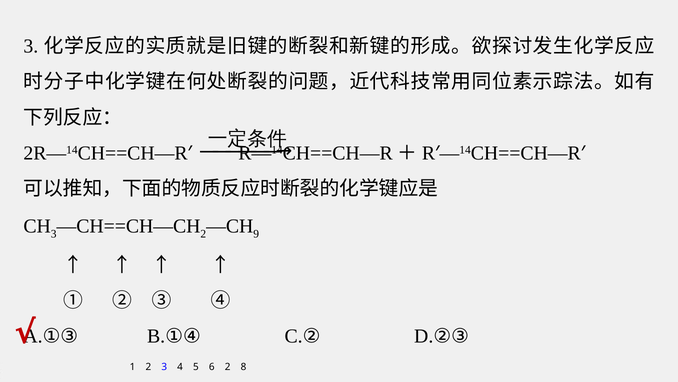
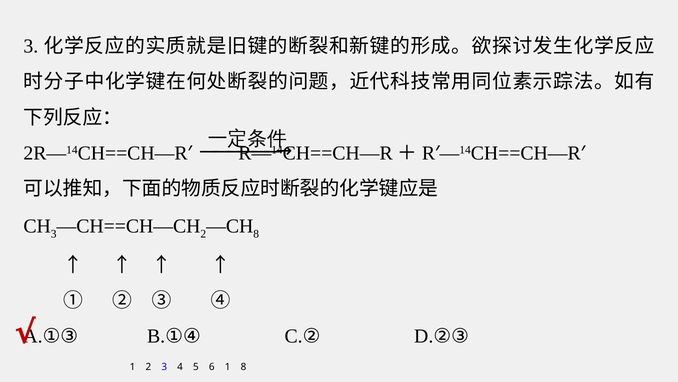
9 at (256, 234): 9 -> 8
6 2: 2 -> 1
